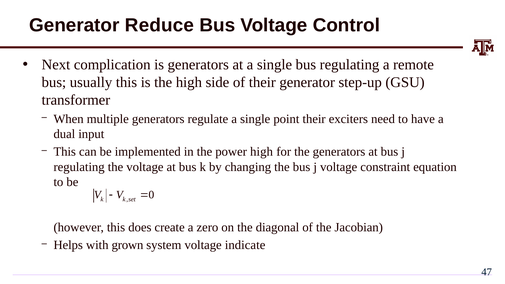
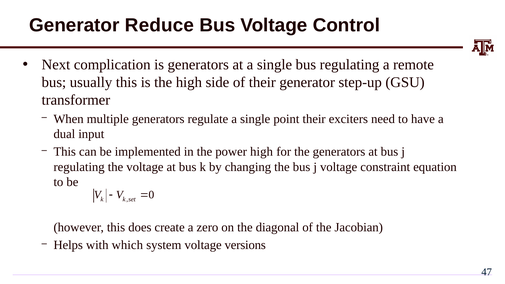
grown: grown -> which
indicate: indicate -> versions
